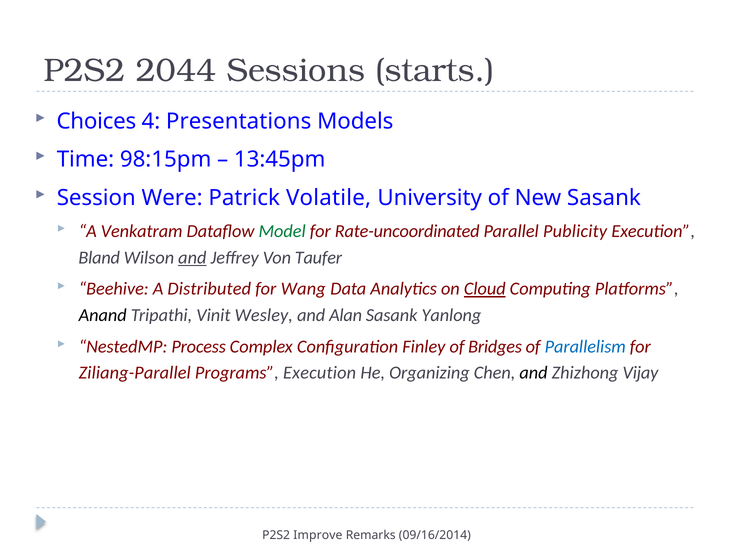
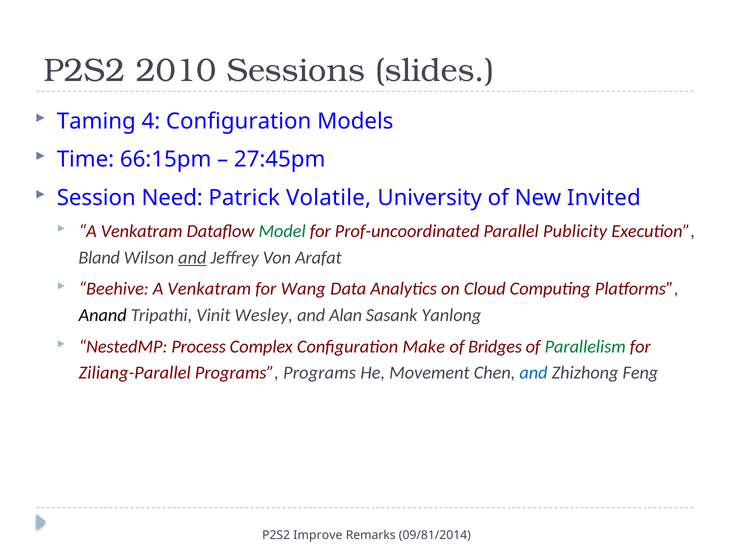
2044: 2044 -> 2010
starts: starts -> slides
Choices: Choices -> Taming
4 Presentations: Presentations -> Configuration
98:15pm: 98:15pm -> 66:15pm
13:45pm: 13:45pm -> 27:45pm
Were: Were -> Need
New Sasank: Sasank -> Invited
Rate-uncoordinated: Rate-uncoordinated -> Prof-uncoordinated
Taufer: Taufer -> Arafat
Beehive A Distributed: Distributed -> Venkatram
Cloud underline: present -> none
Finley: Finley -> Make
Parallelism colour: blue -> green
Programs Execution: Execution -> Programs
Organizing: Organizing -> Movement
and at (534, 372) colour: black -> blue
Vijay: Vijay -> Feng
09/16/2014: 09/16/2014 -> 09/81/2014
